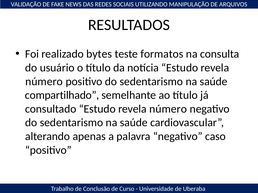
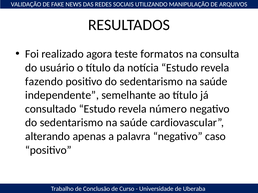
bytes: bytes -> agora
número at (44, 82): número -> fazendo
compartilhado: compartilhado -> independente
